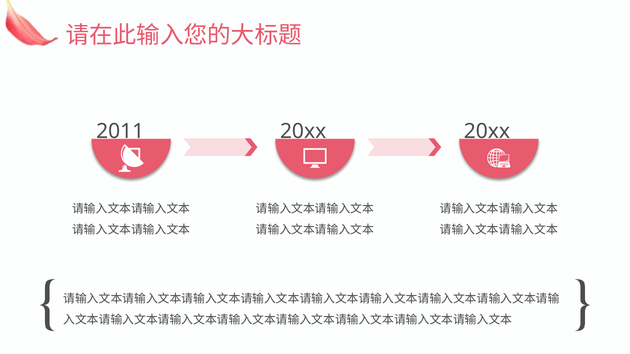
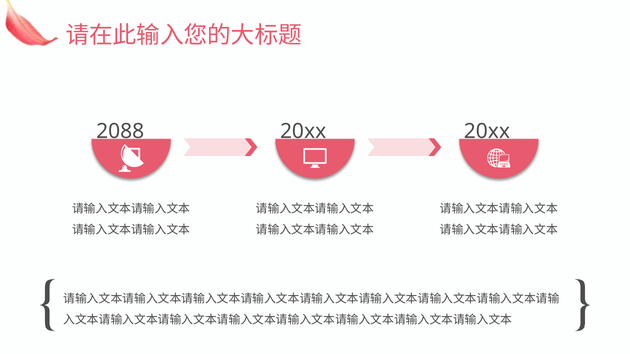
2011: 2011 -> 2088
